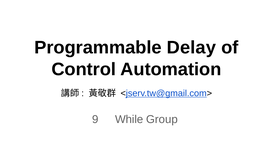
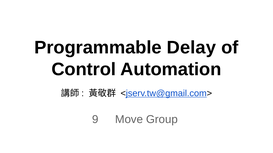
While: While -> Move
